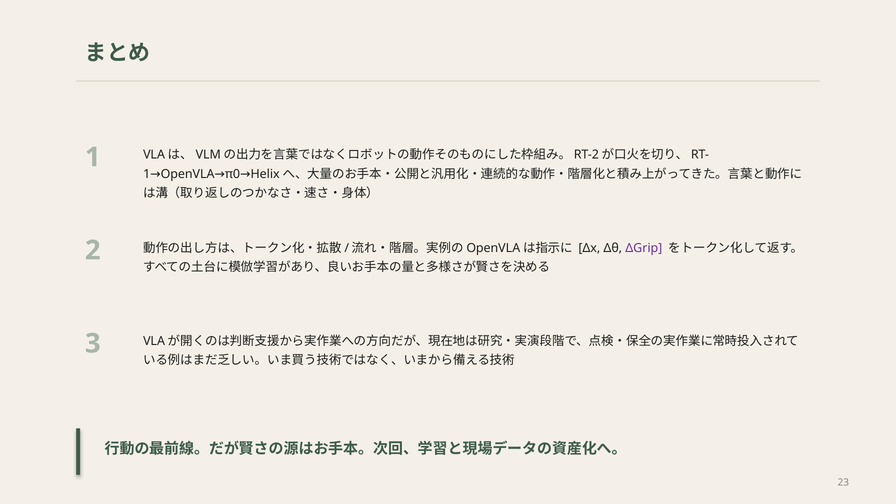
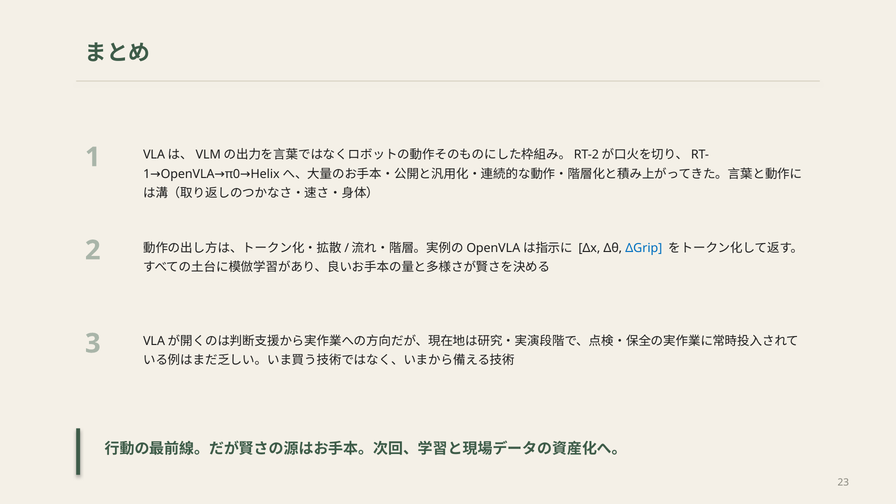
ΔGrip colour: purple -> blue
